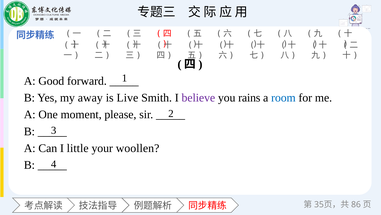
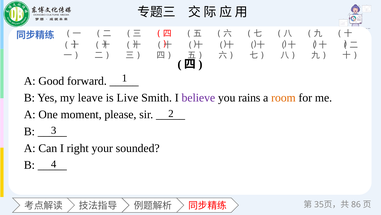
away: away -> leave
room colour: blue -> orange
little: little -> right
woollen: woollen -> sounded
